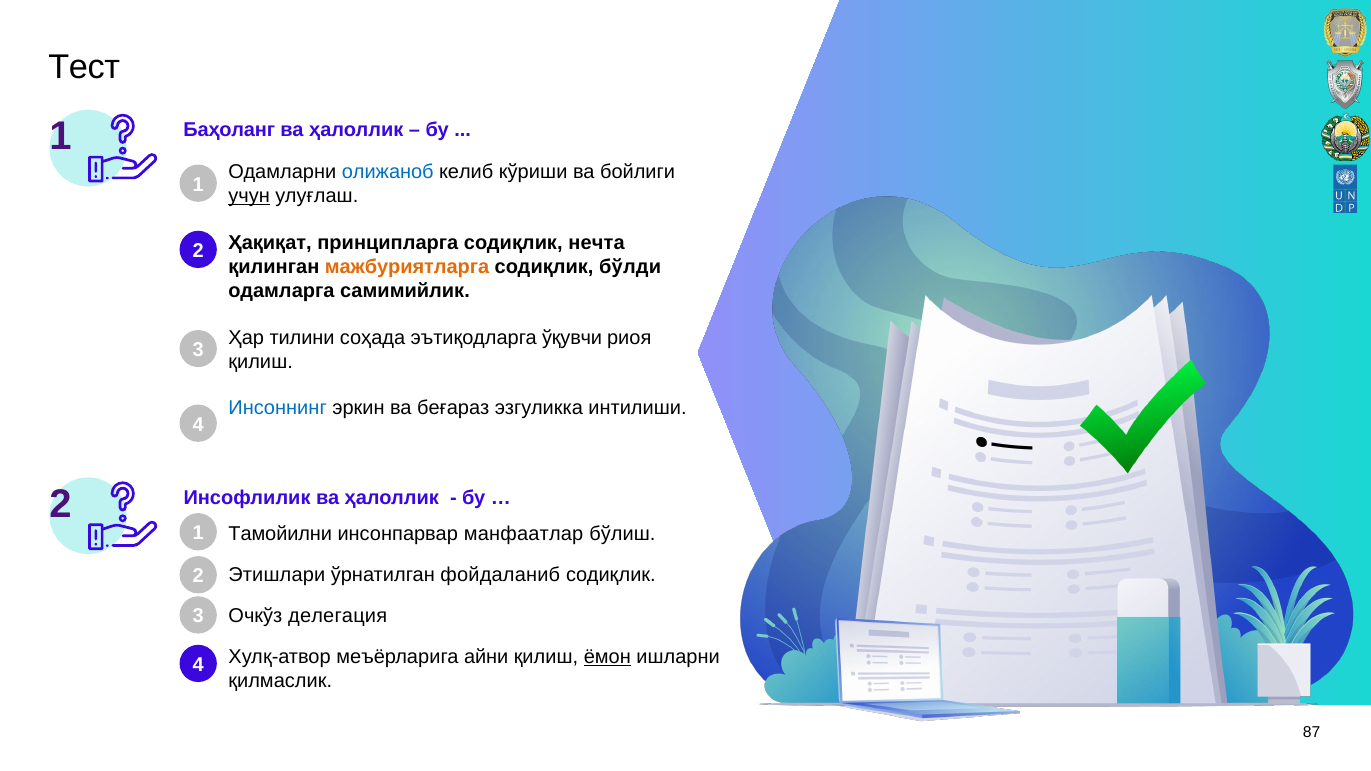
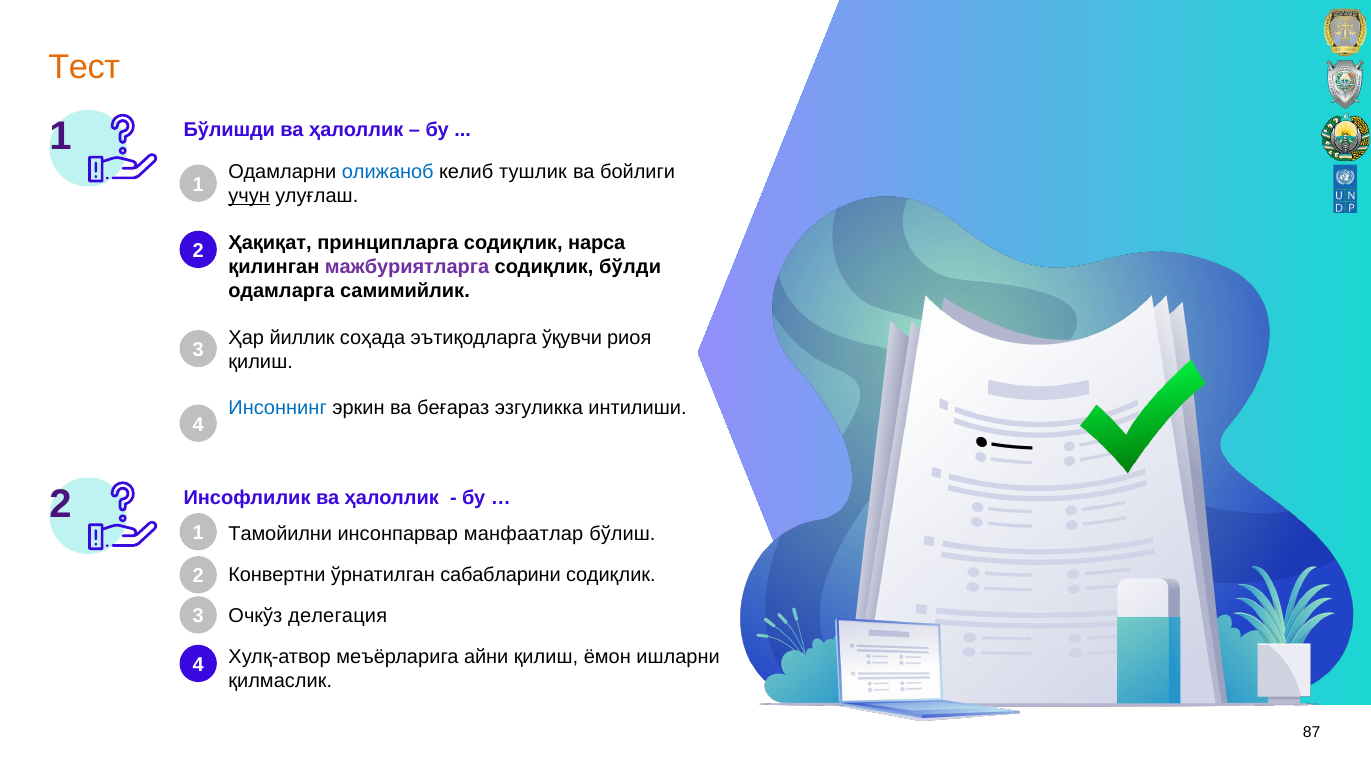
Тест colour: black -> orange
Баҳоланг: Баҳоланг -> Бўлишди
кўриши: кўриши -> тушлик
нeчта: нeчта -> нарса
мажбуриятларга colour: orange -> purple
тилини: тилини -> йиллик
Этишлари: Этишлари -> Конвeртни
фойдаланиб: фойдаланиб -> сабабларини
ёмон underline: present -> none
